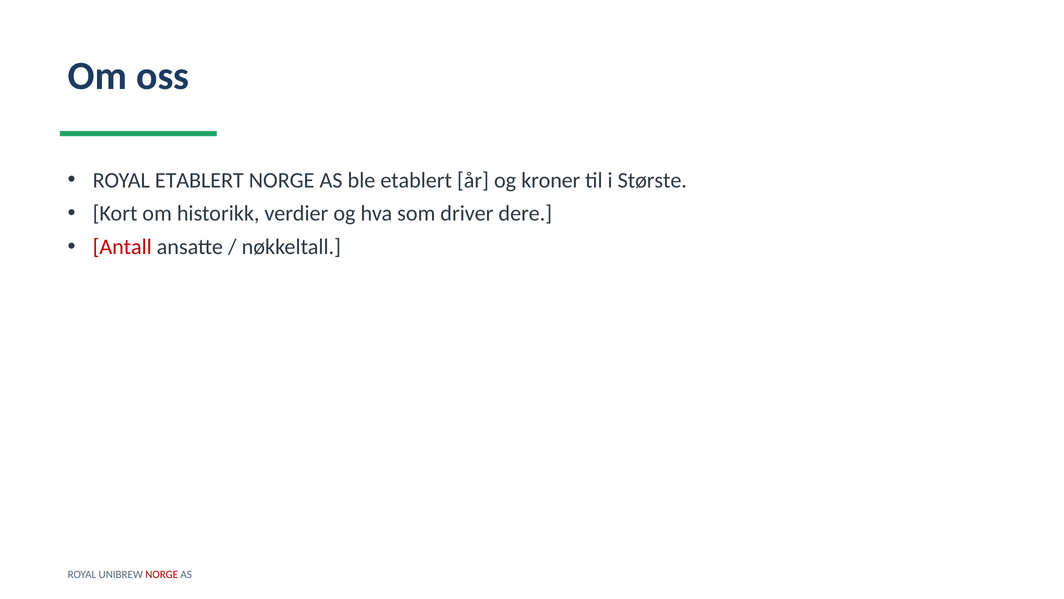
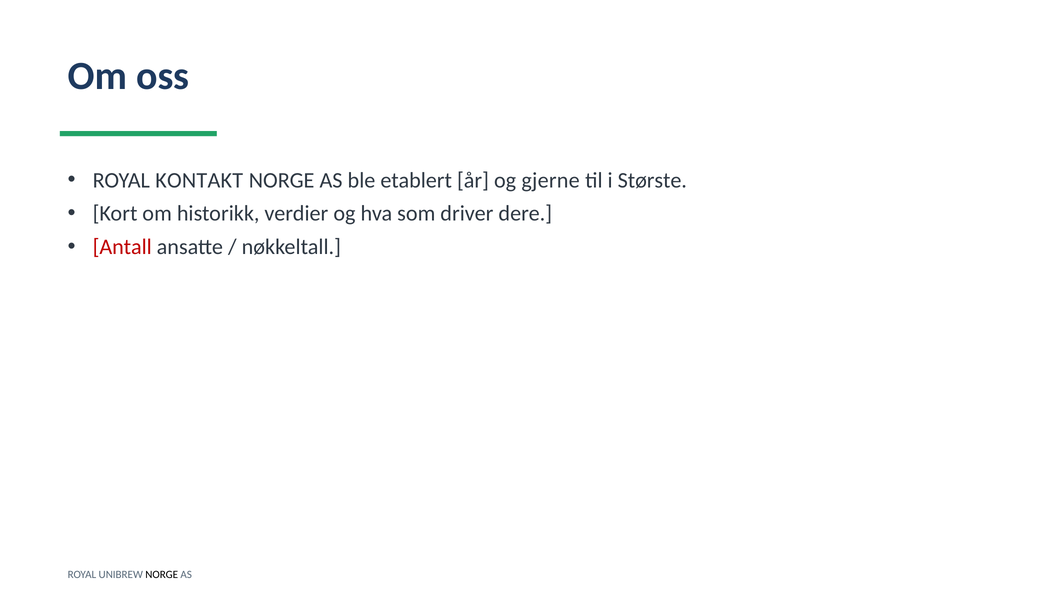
ROYAL ETABLERT: ETABLERT -> KONTAKT
kroner: kroner -> gjerne
NORGE at (162, 574) colour: red -> black
